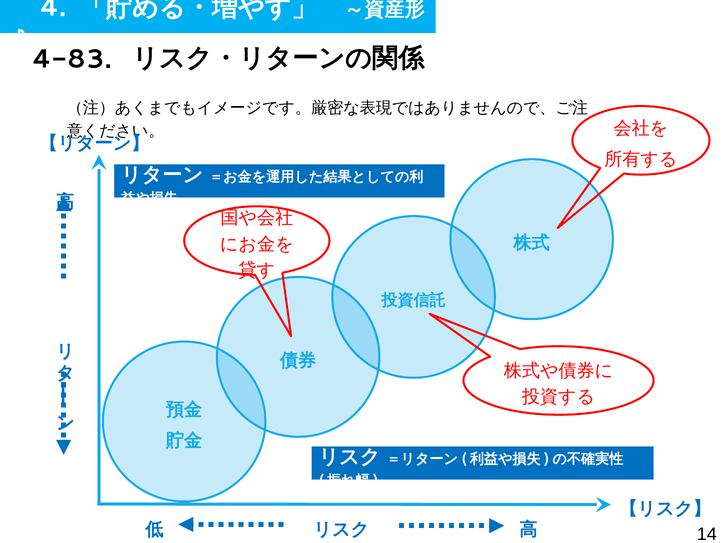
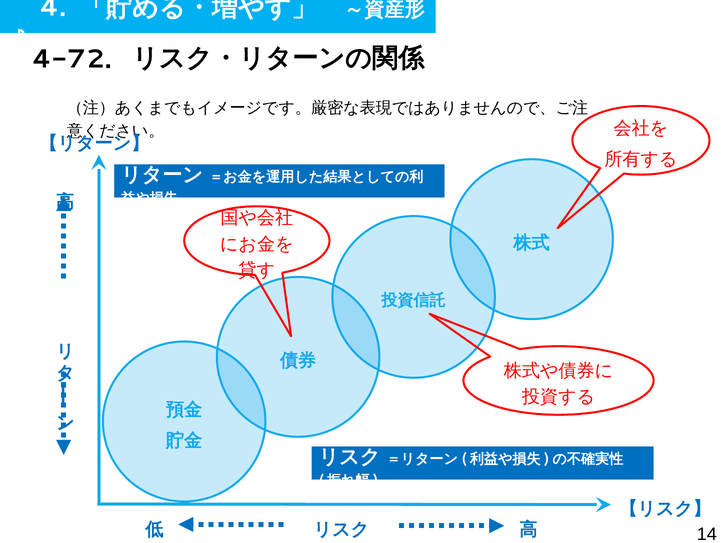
4-83: 4-83 -> 4-72
